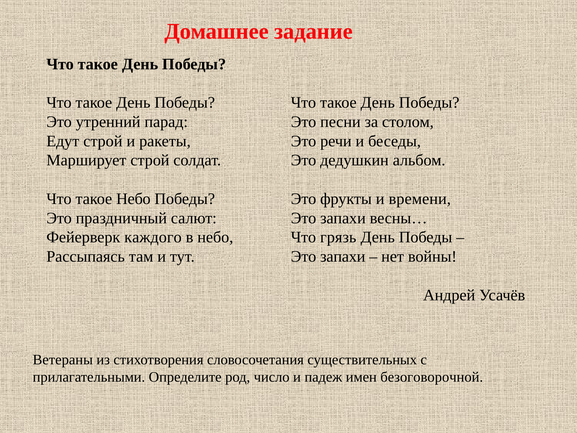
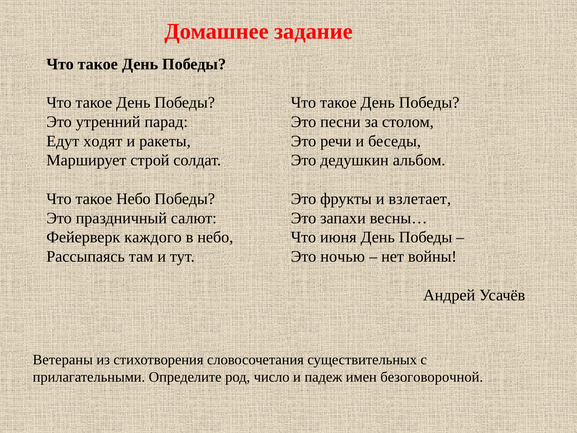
Едут строй: строй -> ходят
времени: времени -> взлетает
грязь: грязь -> июня
запахи at (343, 256): запахи -> ночью
